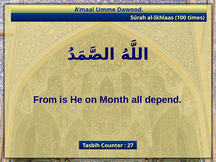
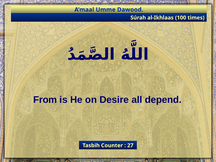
Month: Month -> Desire
